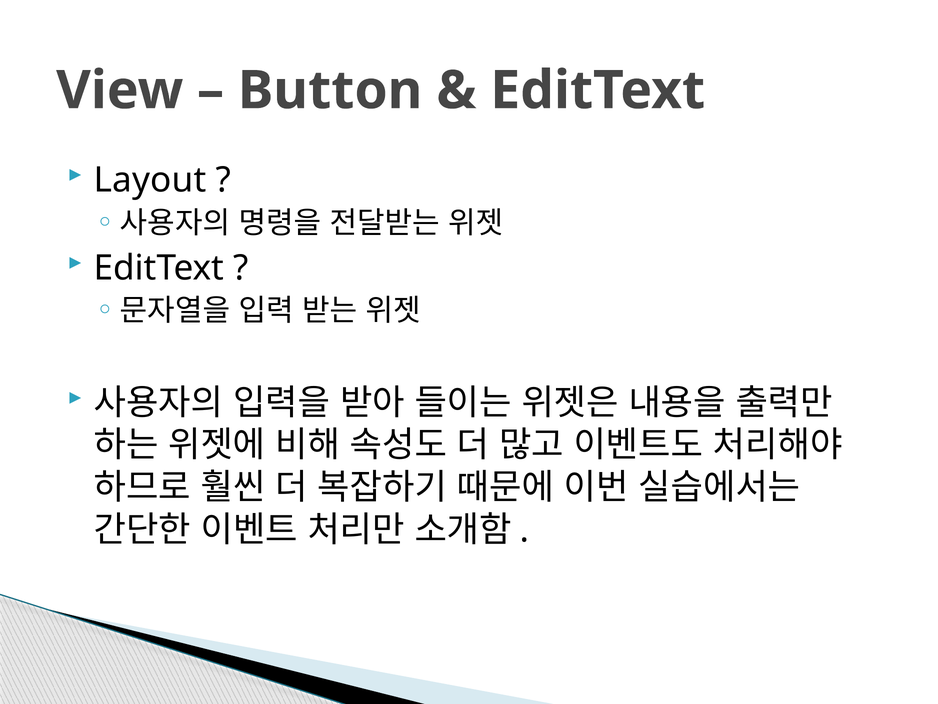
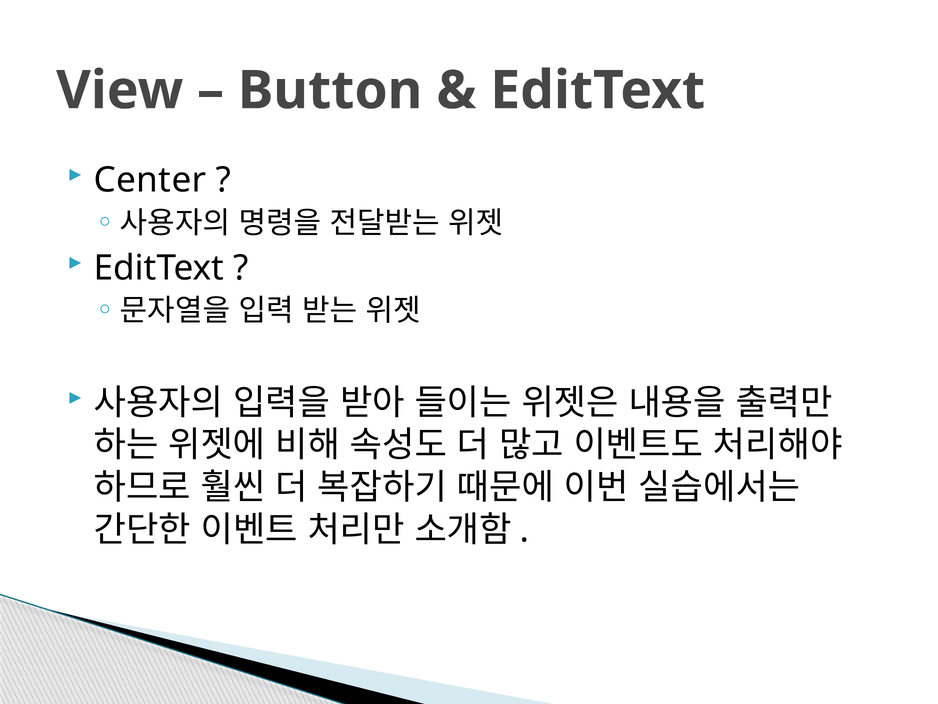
Layout: Layout -> Center
